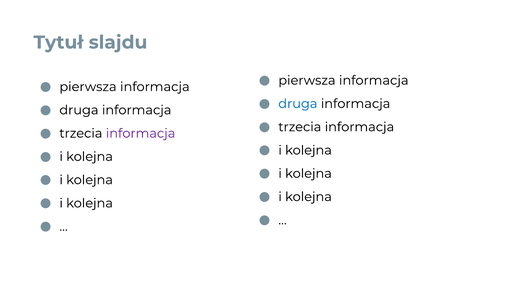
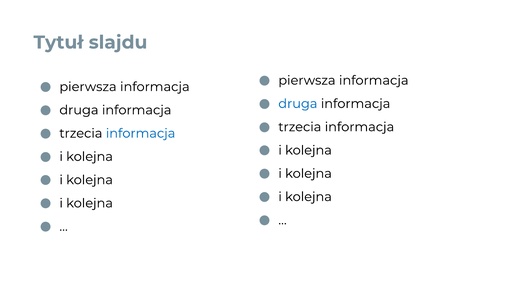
informacja at (141, 134) colour: purple -> blue
